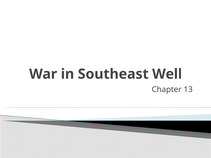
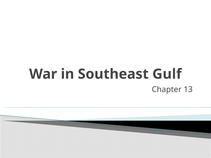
Well: Well -> Gulf
